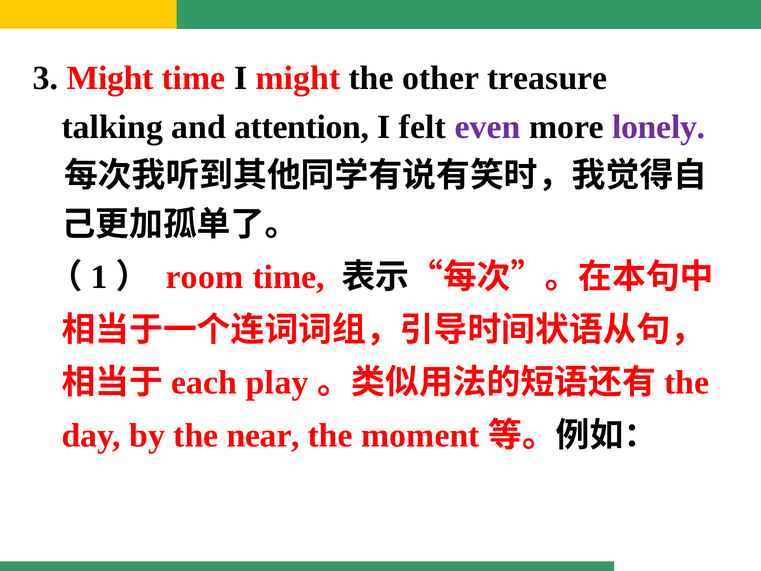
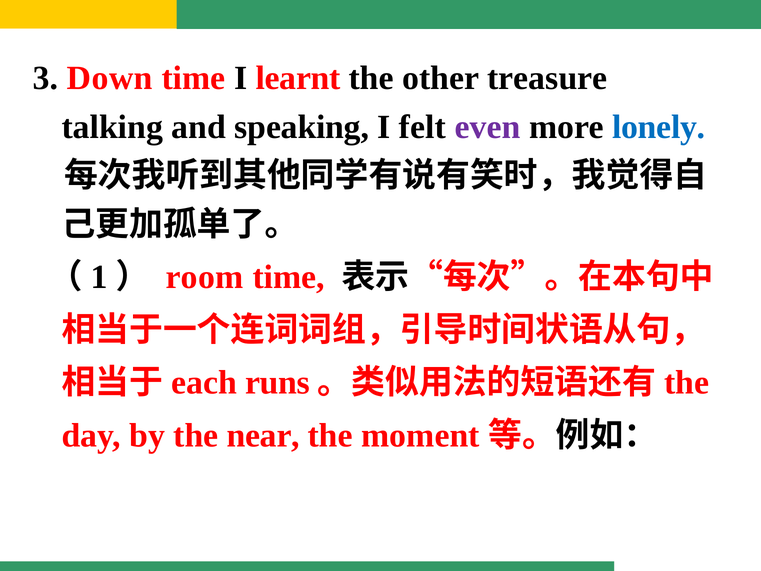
3 Might: Might -> Down
I might: might -> learnt
attention: attention -> speaking
lonely colour: purple -> blue
play: play -> runs
